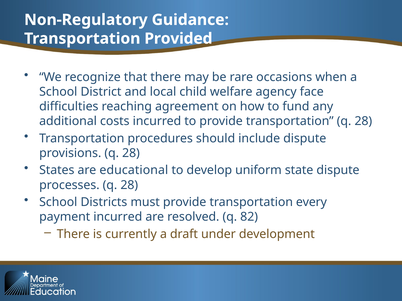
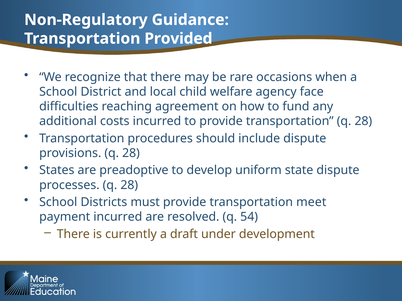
educational: educational -> preadoptive
every: every -> meet
82: 82 -> 54
